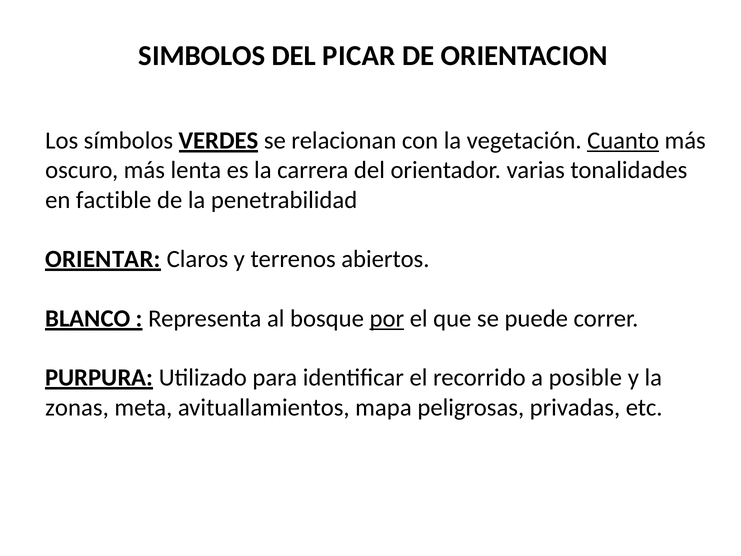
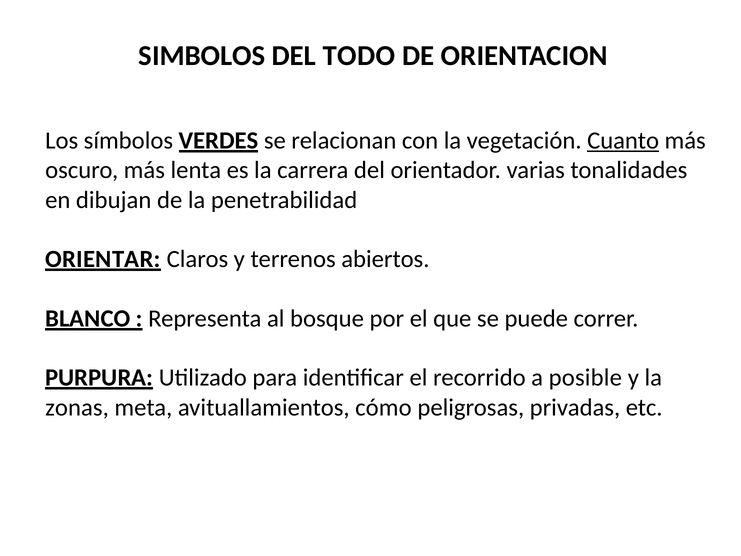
PICAR: PICAR -> TODO
factible: factible -> dibujan
por underline: present -> none
mapa: mapa -> cómo
